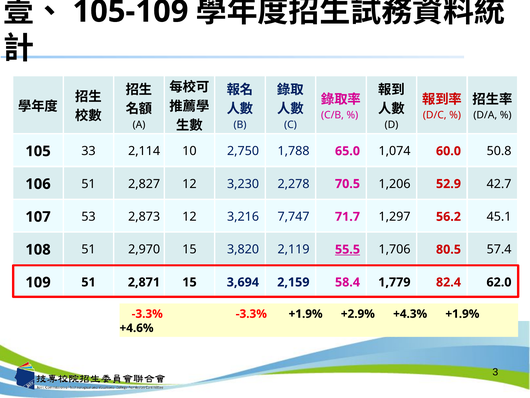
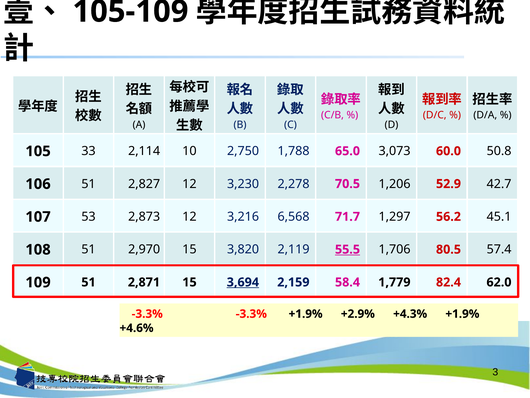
1,074: 1,074 -> 3,073
7,747: 7,747 -> 6,568
3,694 underline: none -> present
